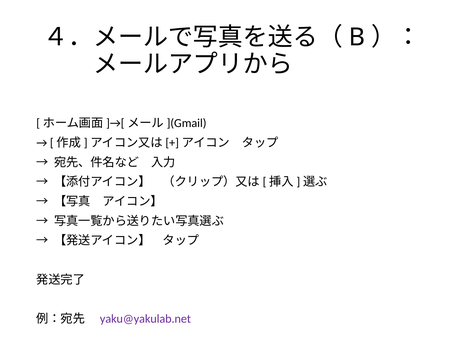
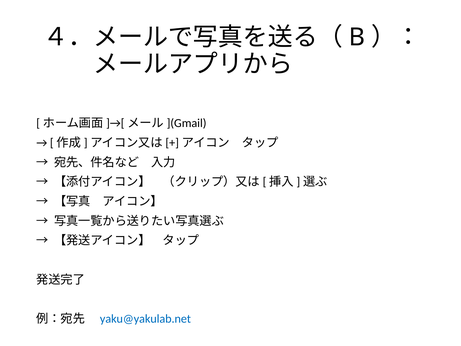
yaku@yakulab.net colour: purple -> blue
